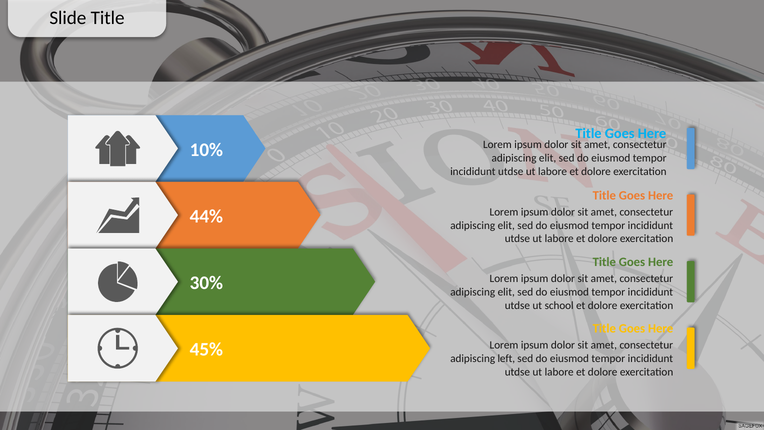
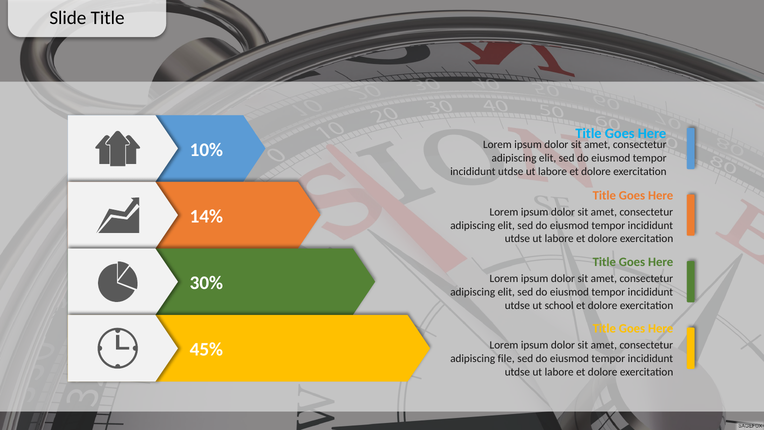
44%: 44% -> 14%
left: left -> file
